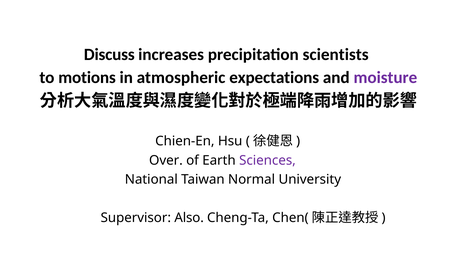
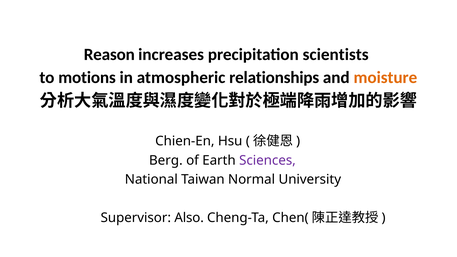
Discuss: Discuss -> Reason
expectations: expectations -> relationships
moisture colour: purple -> orange
Over: Over -> Berg
